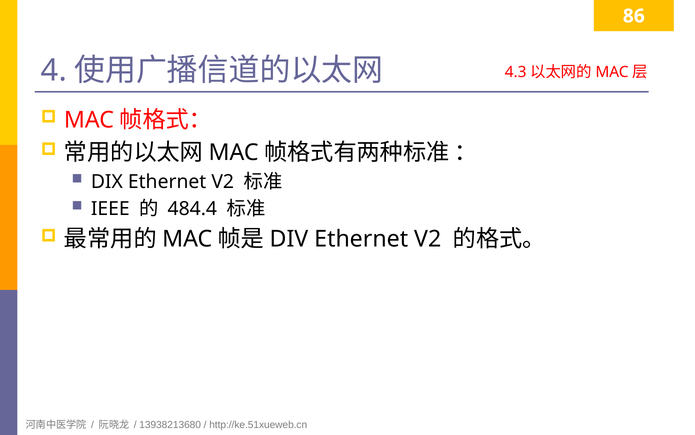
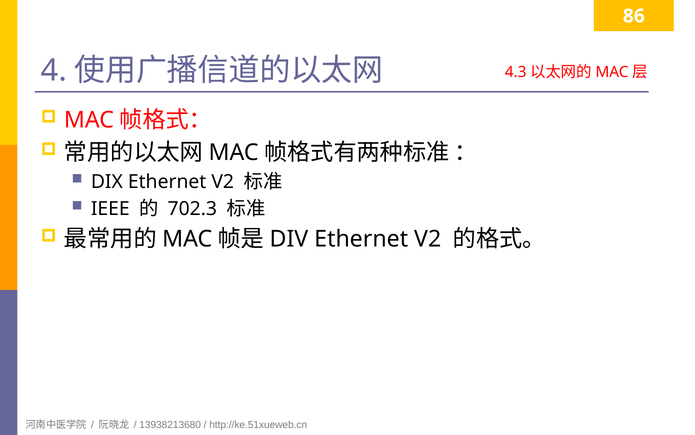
484.4: 484.4 -> 702.3
